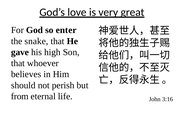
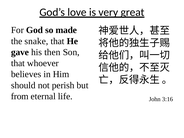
enter: enter -> made
high: high -> then
